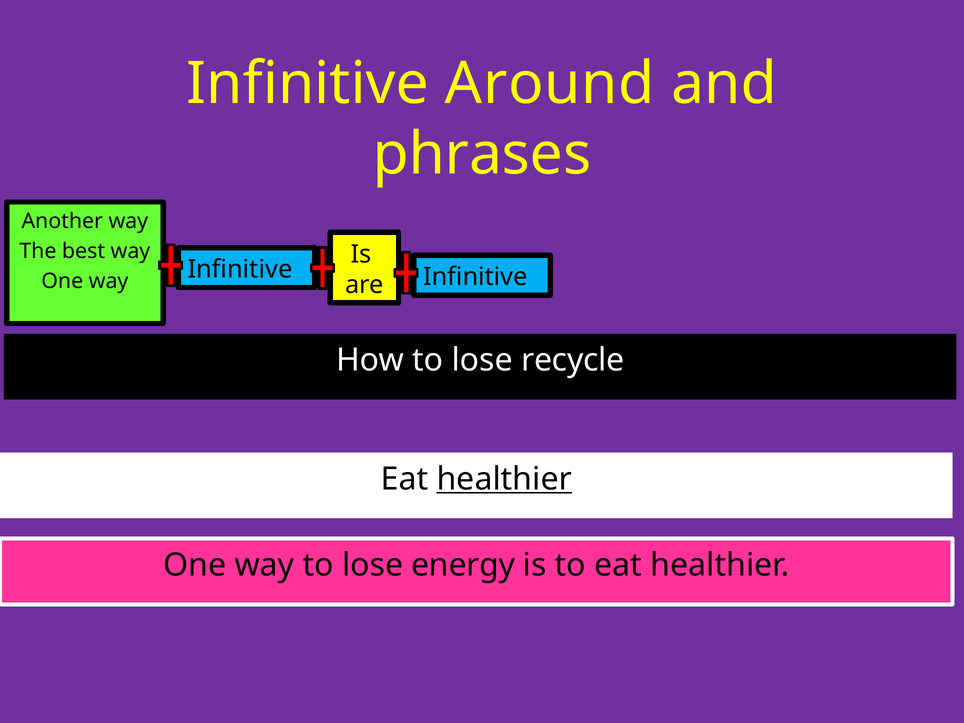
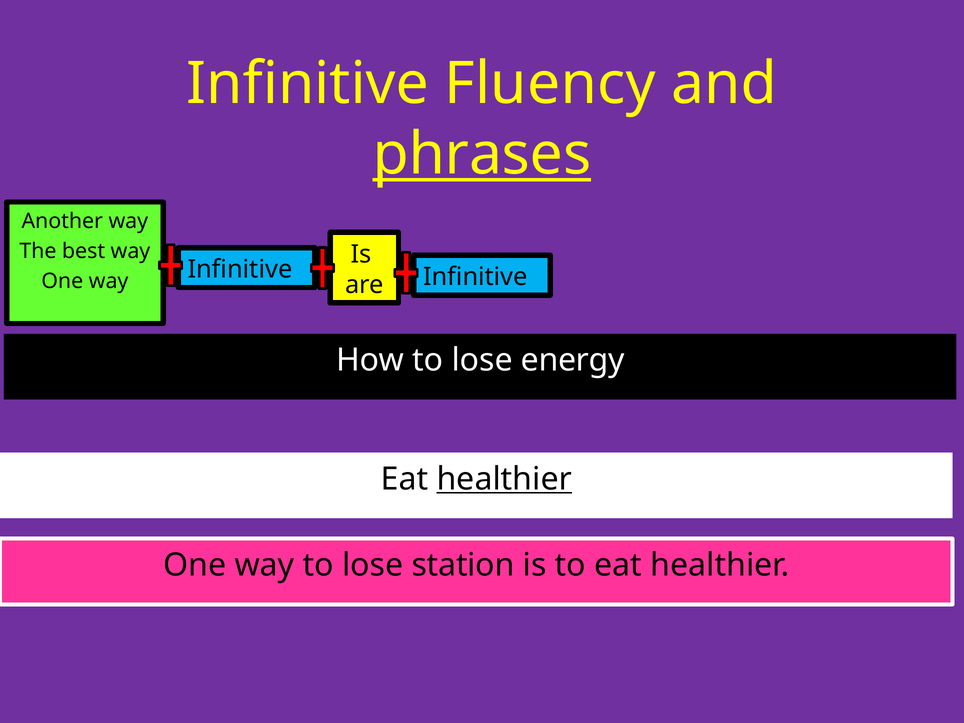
Around: Around -> Fluency
phrases underline: none -> present
recycle: recycle -> energy
energy: energy -> station
